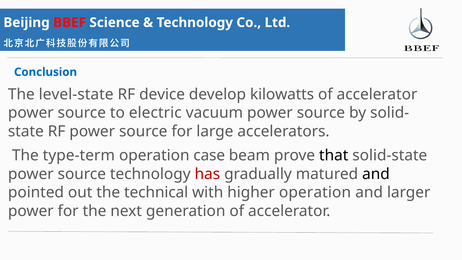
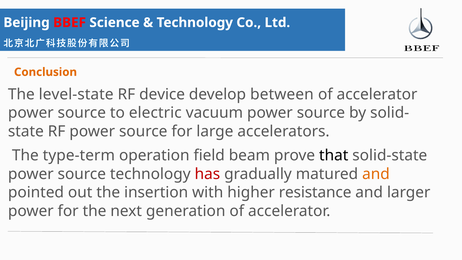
Conclusion colour: blue -> orange
kilowatts: kilowatts -> between
case: case -> field
and at (376, 174) colour: black -> orange
technical: technical -> insertion
higher operation: operation -> resistance
